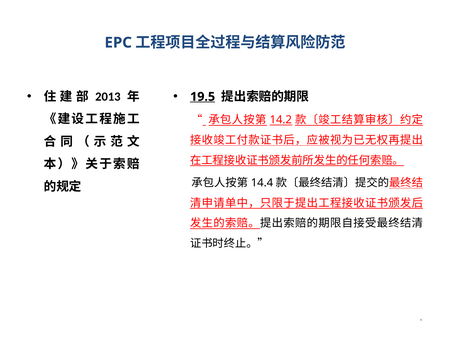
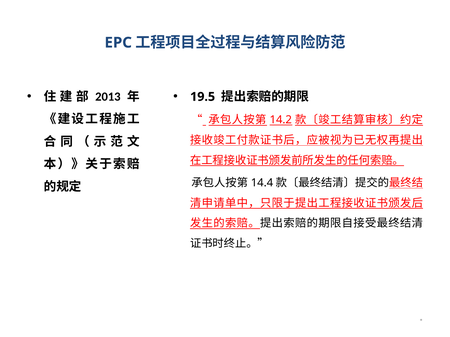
19.5 underline: present -> none
